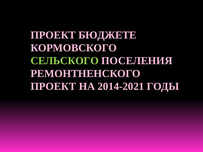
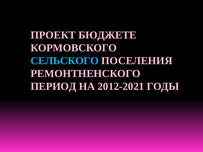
СЕЛЬСКОГО colour: light green -> light blue
ПРОЕКТ at (53, 87): ПРОЕКТ -> ПЕРИОД
2014-2021: 2014-2021 -> 2012-2021
